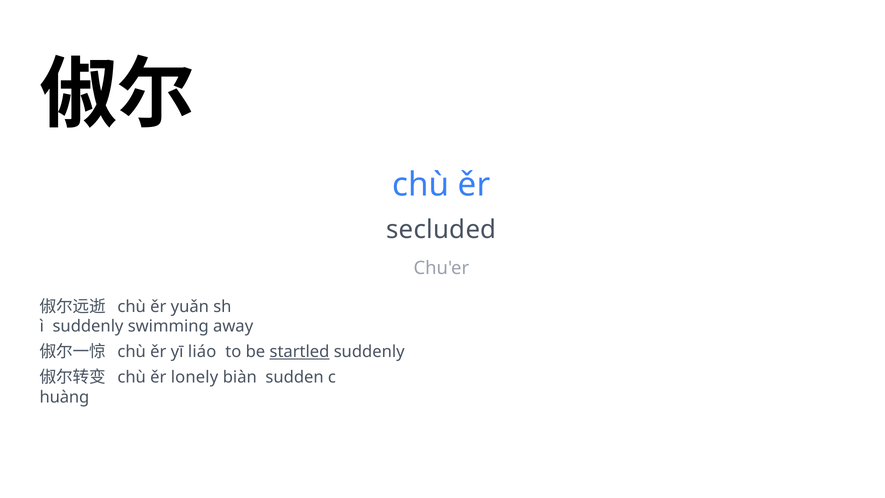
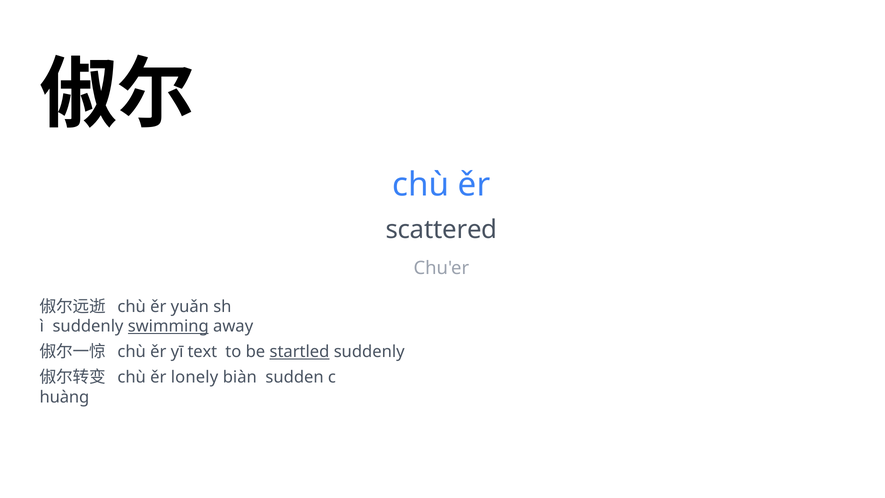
secluded: secluded -> scattered
swimming underline: none -> present
liáo: liáo -> text
